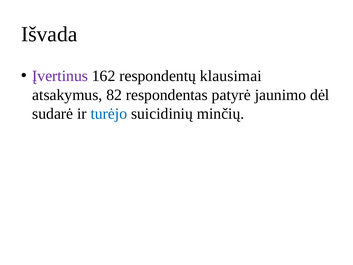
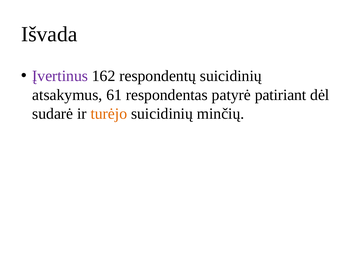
respondentų klausimai: klausimai -> suicidinių
82: 82 -> 61
jaunimo: jaunimo -> patiriant
turėjo colour: blue -> orange
